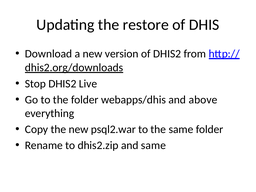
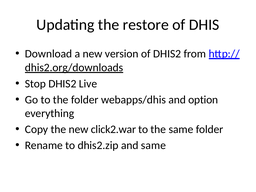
above: above -> option
psql2.war: psql2.war -> click2.war
